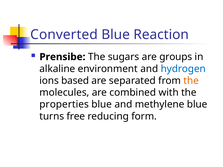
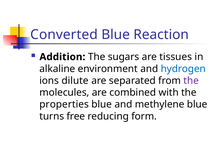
Prensibe: Prensibe -> Addition
groups: groups -> tissues
based: based -> dilute
the at (191, 81) colour: orange -> purple
